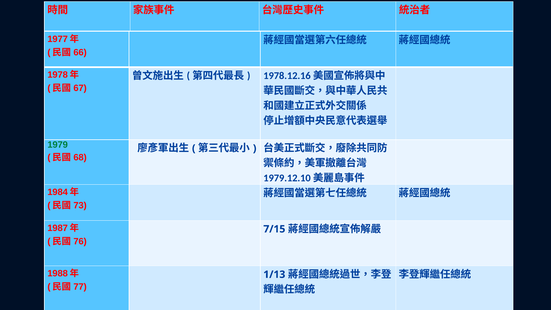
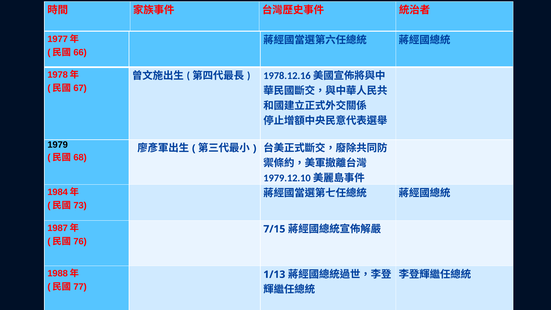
1979 colour: green -> black
